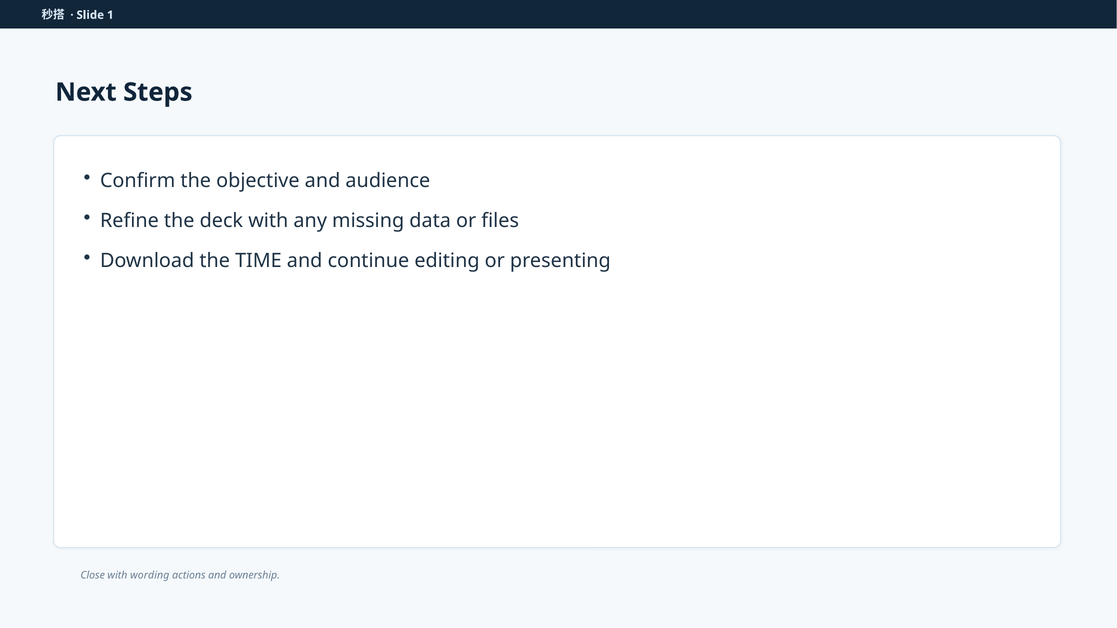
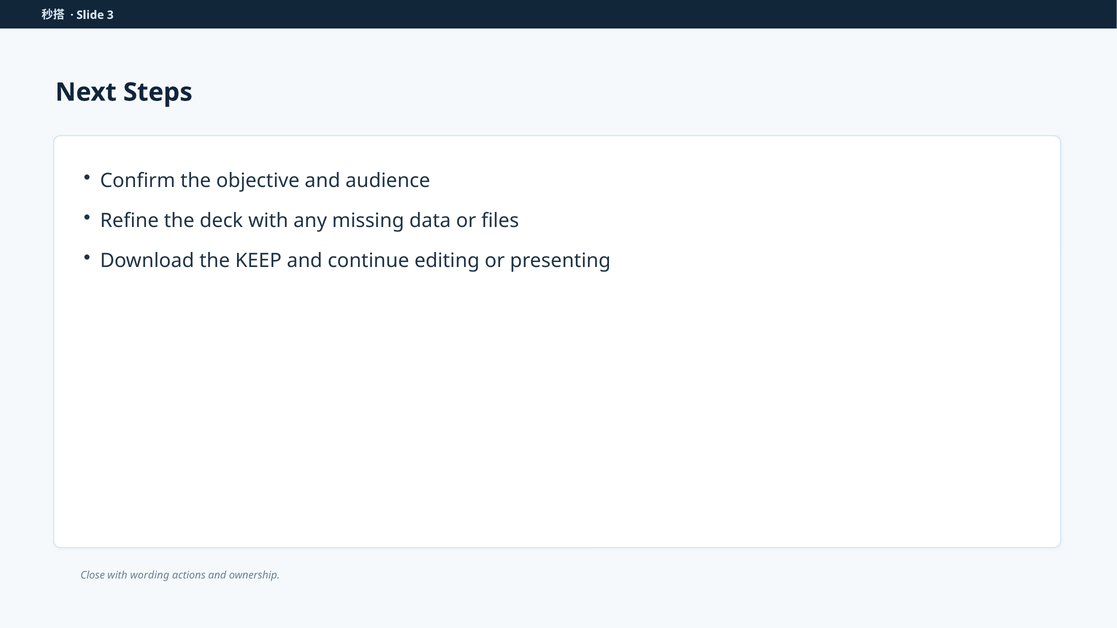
1: 1 -> 3
TIME: TIME -> KEEP
